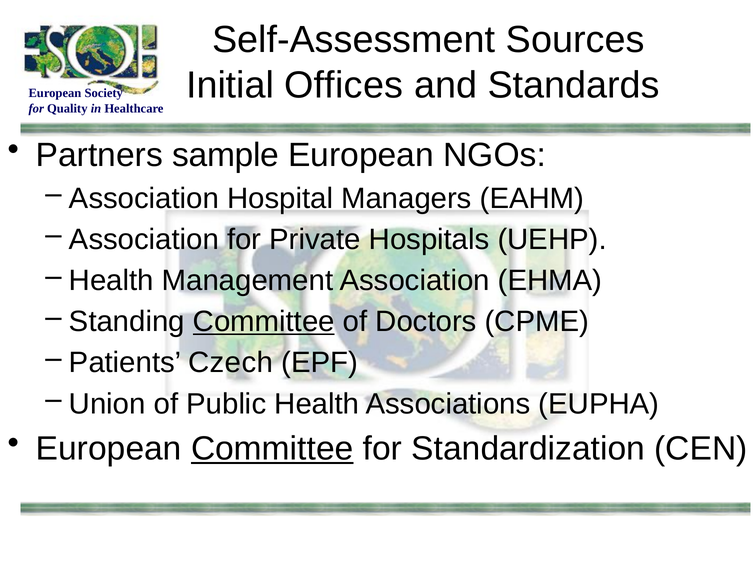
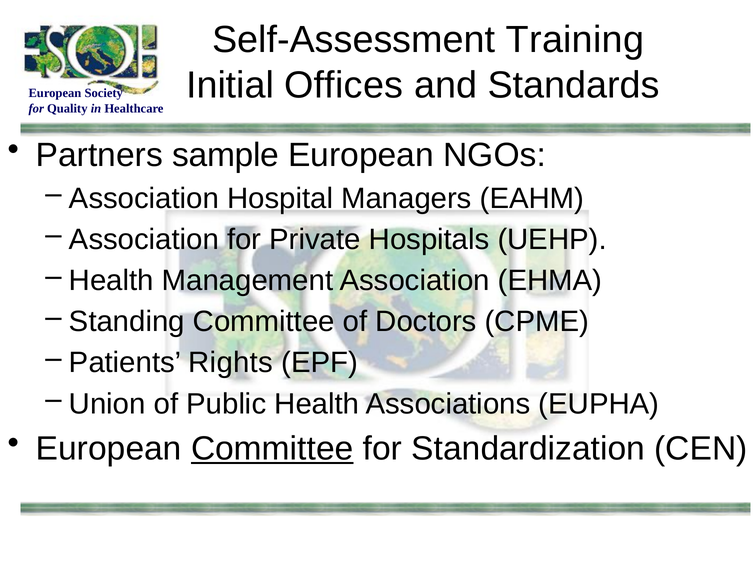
Sources: Sources -> Training
Committee at (264, 322) underline: present -> none
Czech: Czech -> Rights
